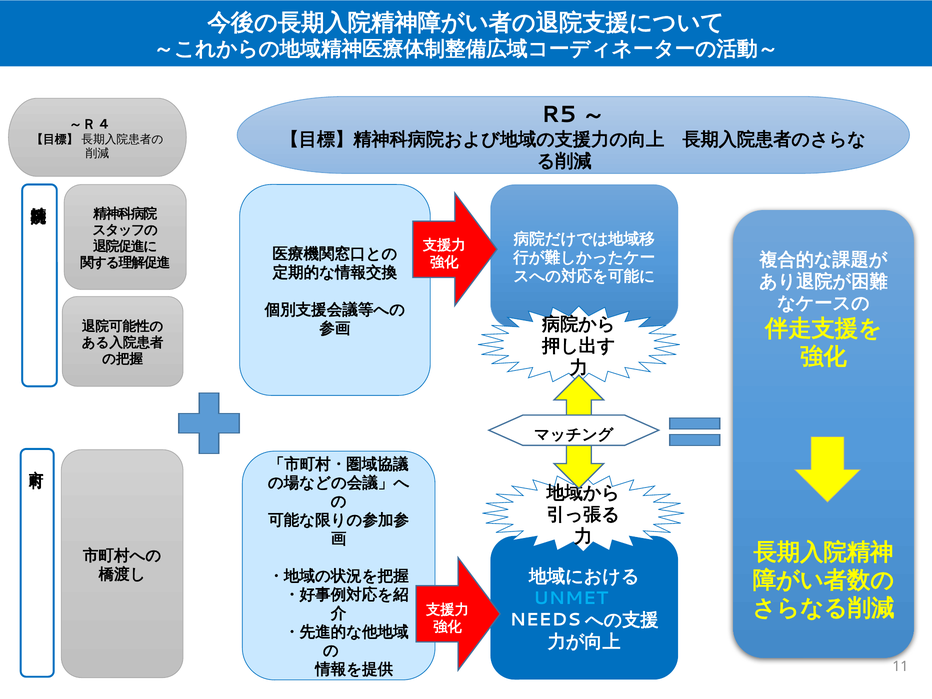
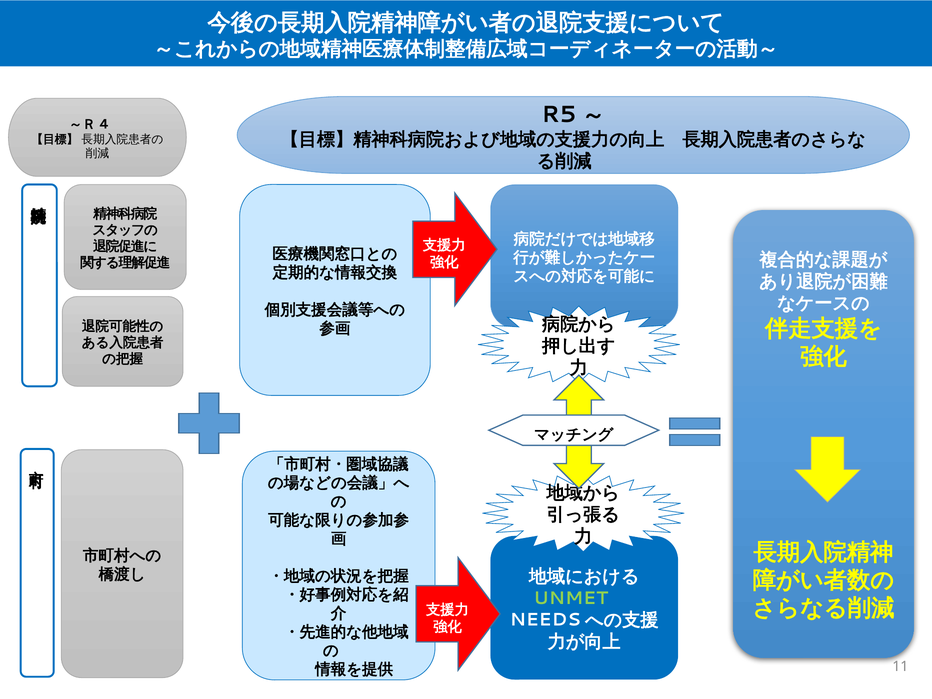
UNMET colour: light blue -> light green
